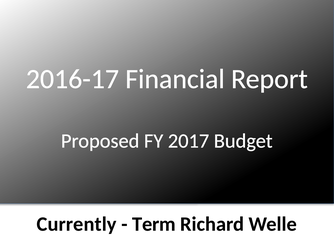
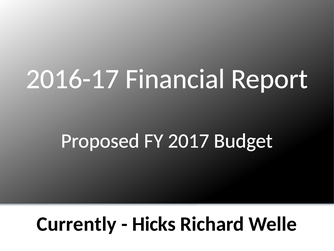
Term: Term -> Hicks
